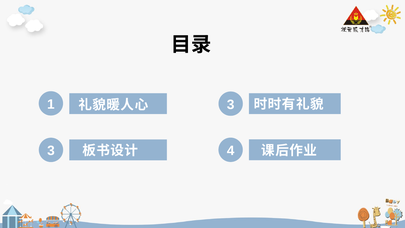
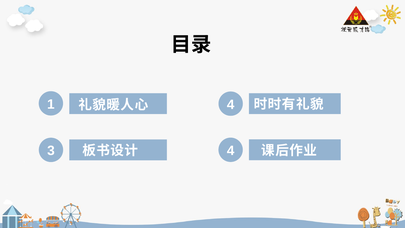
3 at (231, 104): 3 -> 4
